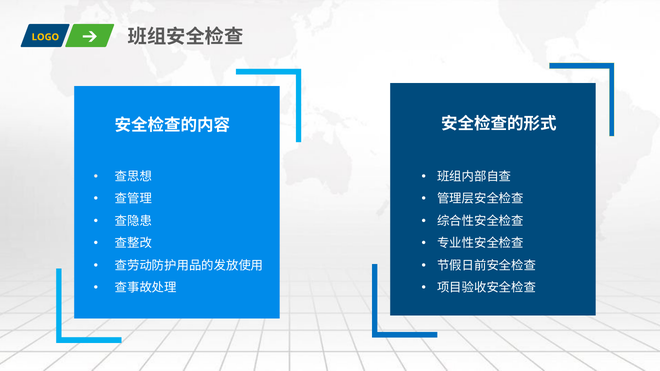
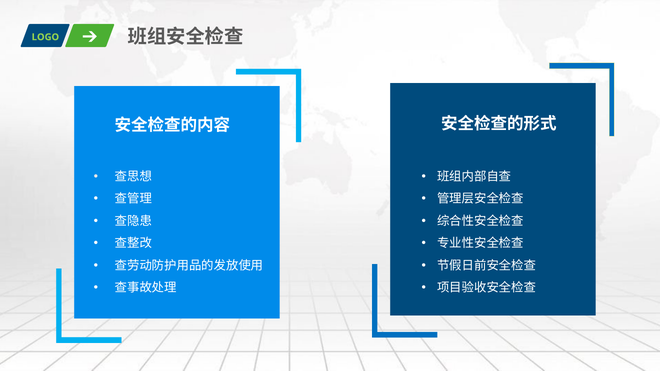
LOGO colour: yellow -> light green
